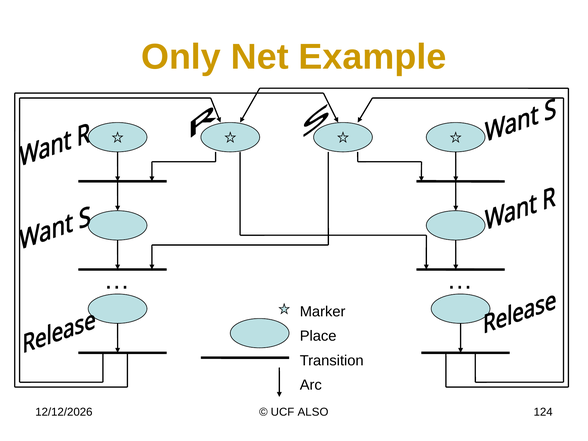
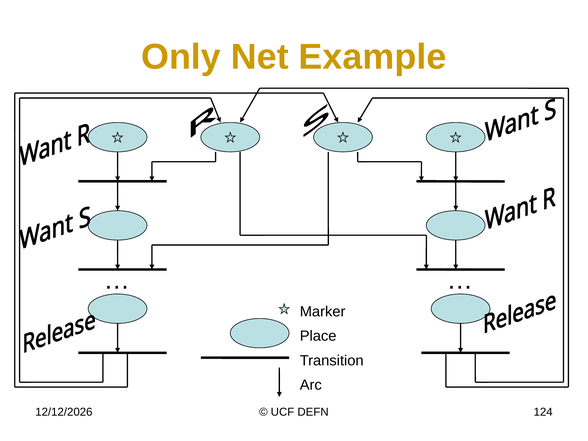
ALSO: ALSO -> DEFN
